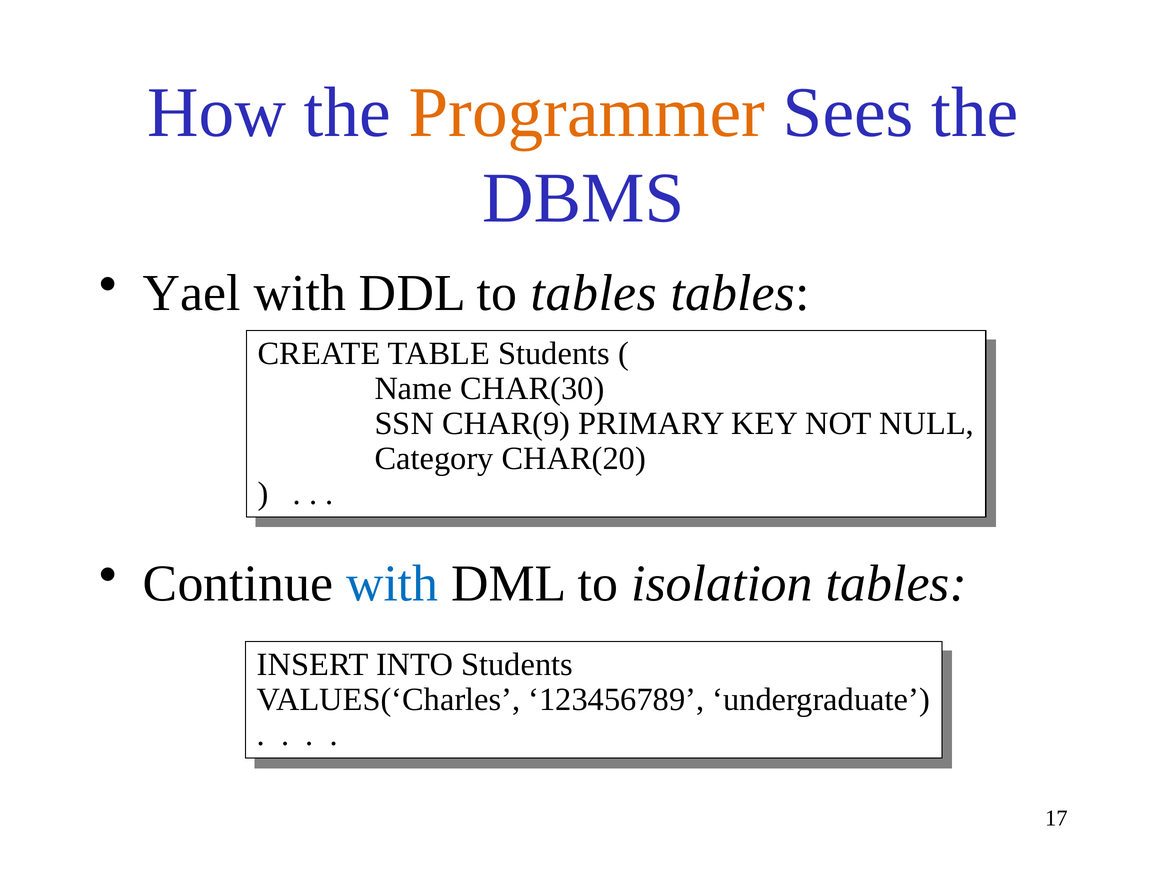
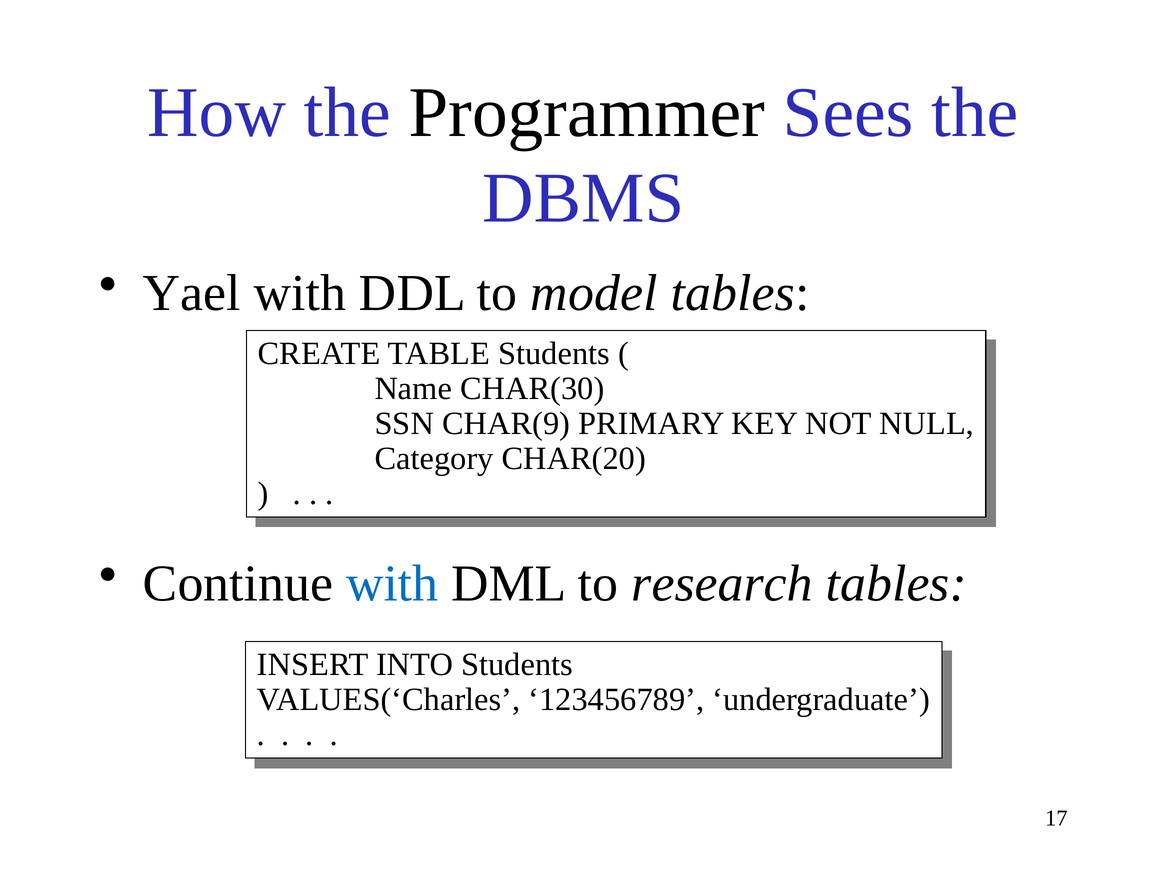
Programmer colour: orange -> black
to tables: tables -> model
isolation: isolation -> research
